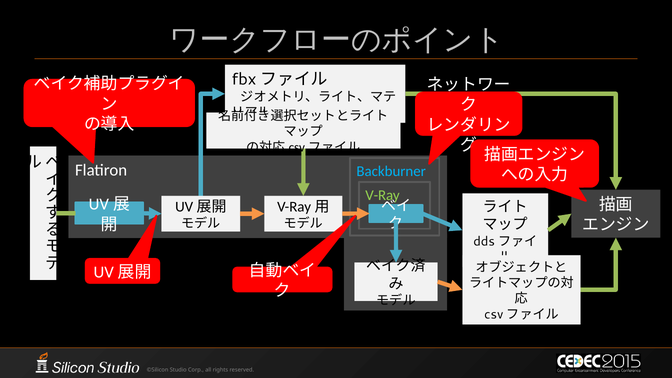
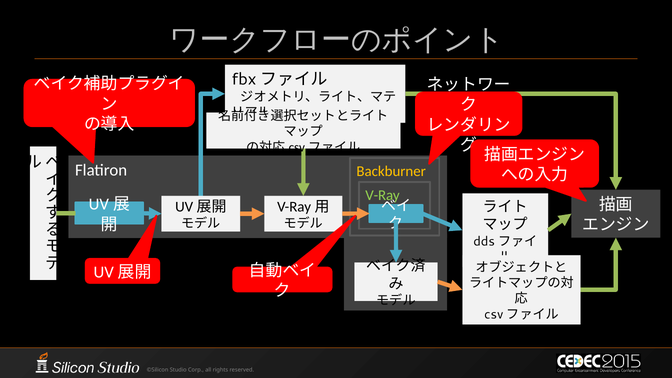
Backburner colour: light blue -> yellow
